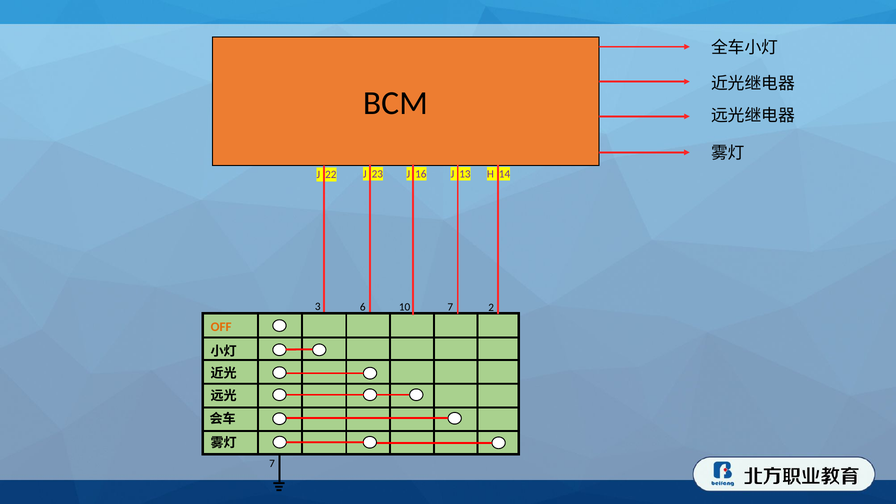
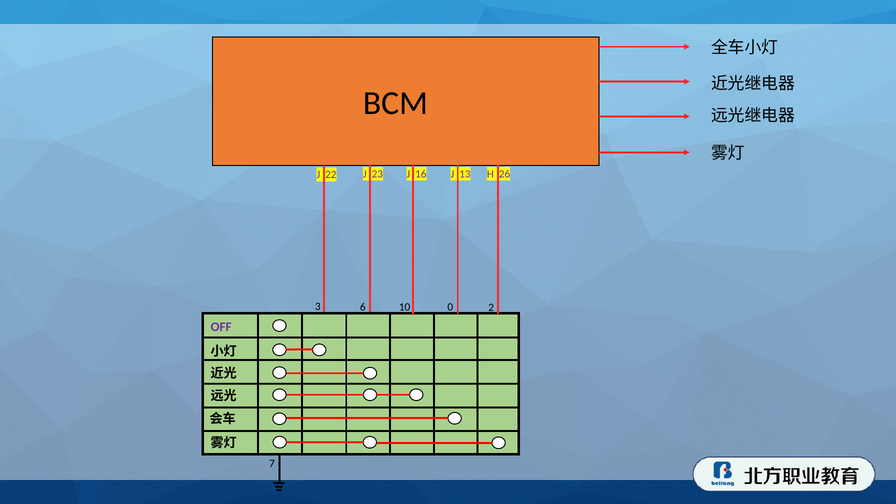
14: 14 -> 26
3 7: 7 -> 0
OFF colour: orange -> purple
